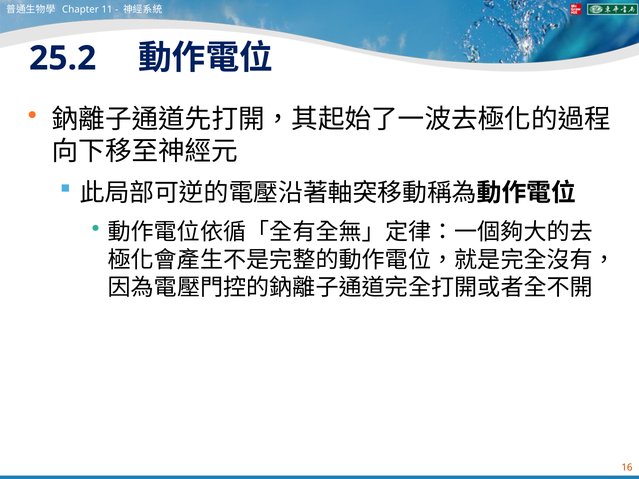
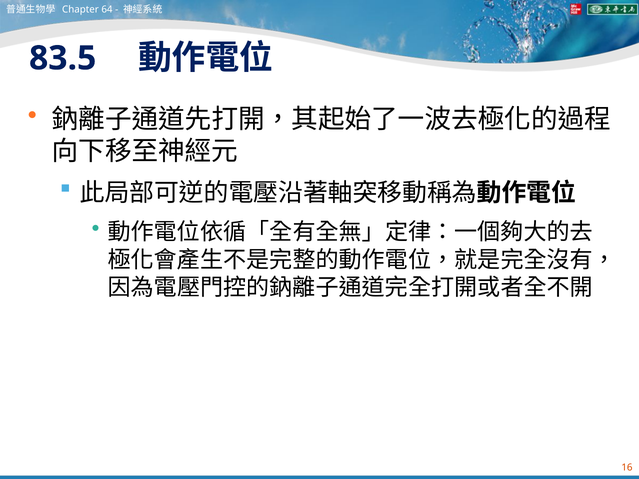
11: 11 -> 64
25.2: 25.2 -> 83.5
